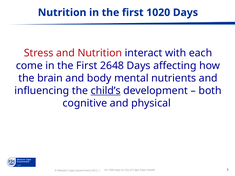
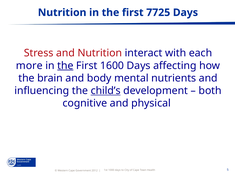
1020: 1020 -> 7725
come: come -> more
the at (65, 66) underline: none -> present
2648: 2648 -> 1600
